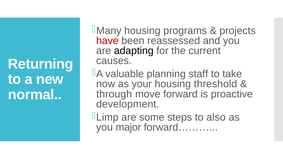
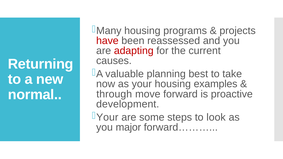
adapting colour: black -> red
staff: staff -> best
threshold: threshold -> examples
Limp at (107, 117): Limp -> Your
also: also -> look
